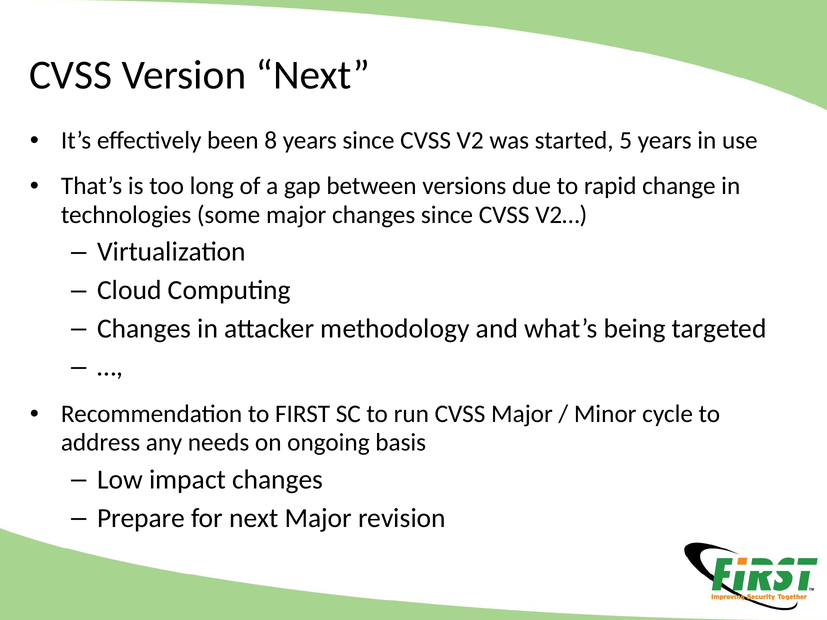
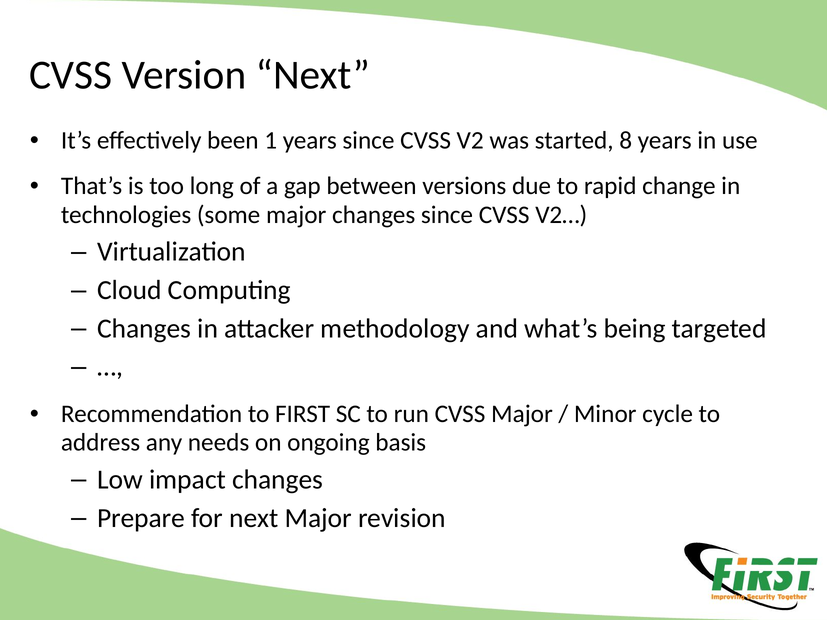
8: 8 -> 1
5: 5 -> 8
